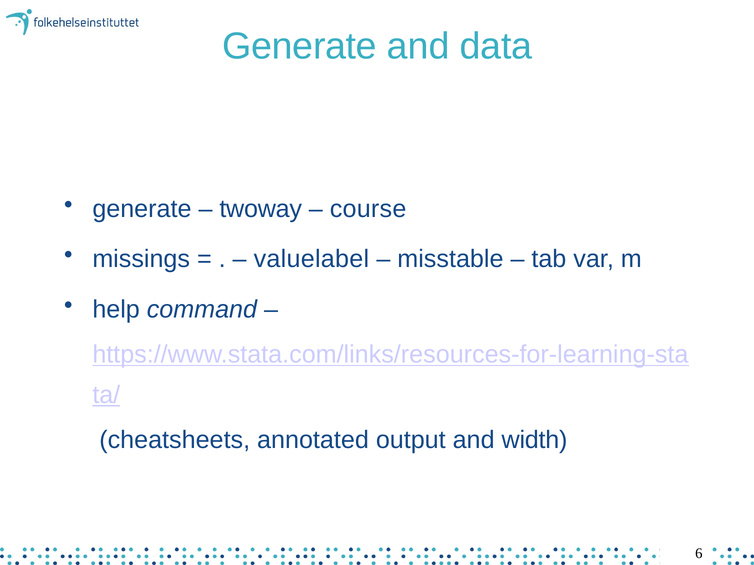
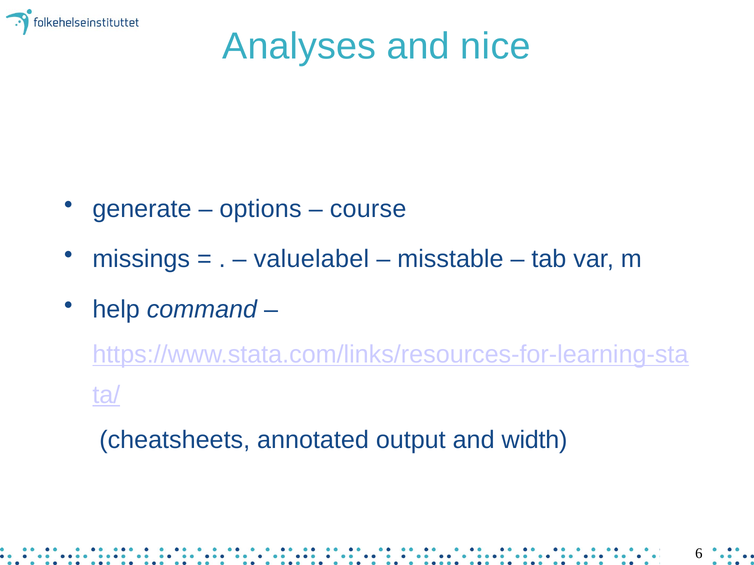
Generate at (300, 47): Generate -> Analyses
data: data -> nice
twoway: twoway -> options
